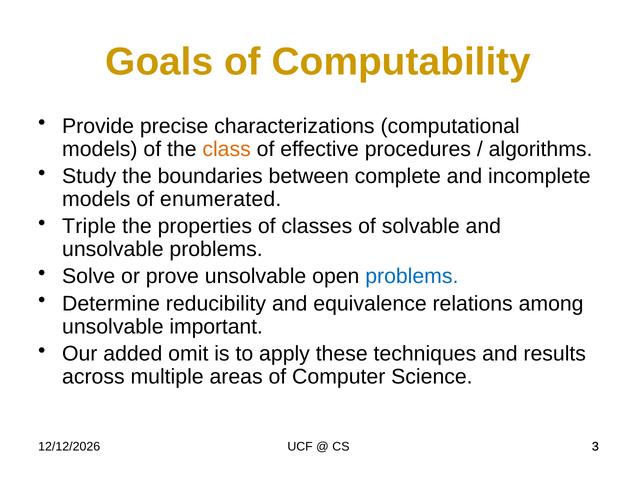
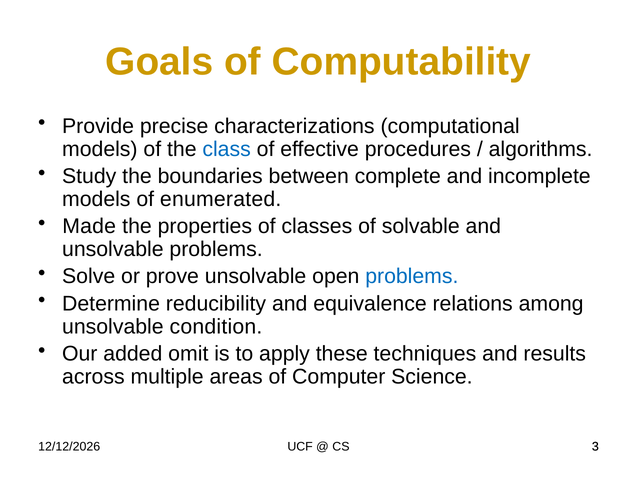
class colour: orange -> blue
Triple: Triple -> Made
important: important -> condition
